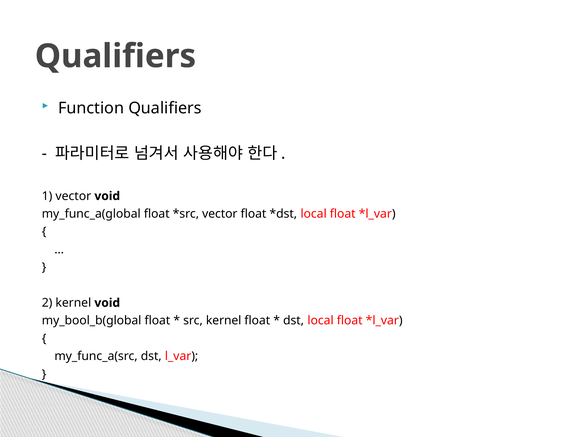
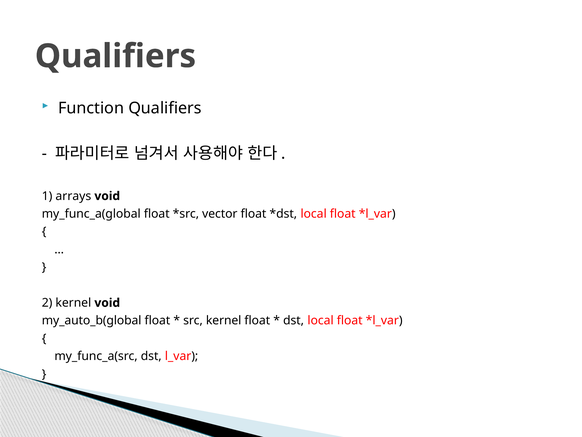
1 vector: vector -> arrays
my_bool_b(global: my_bool_b(global -> my_auto_b(global
